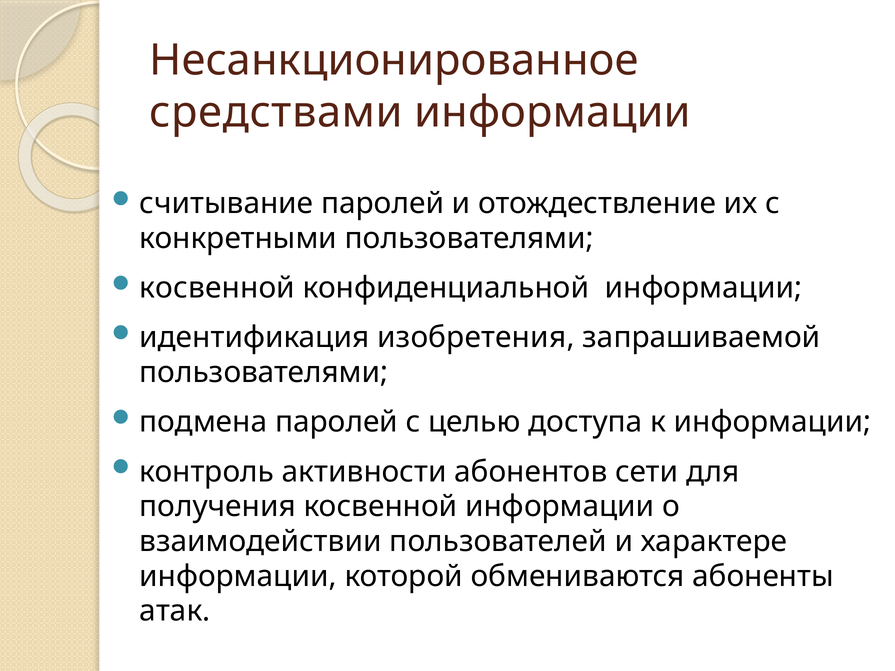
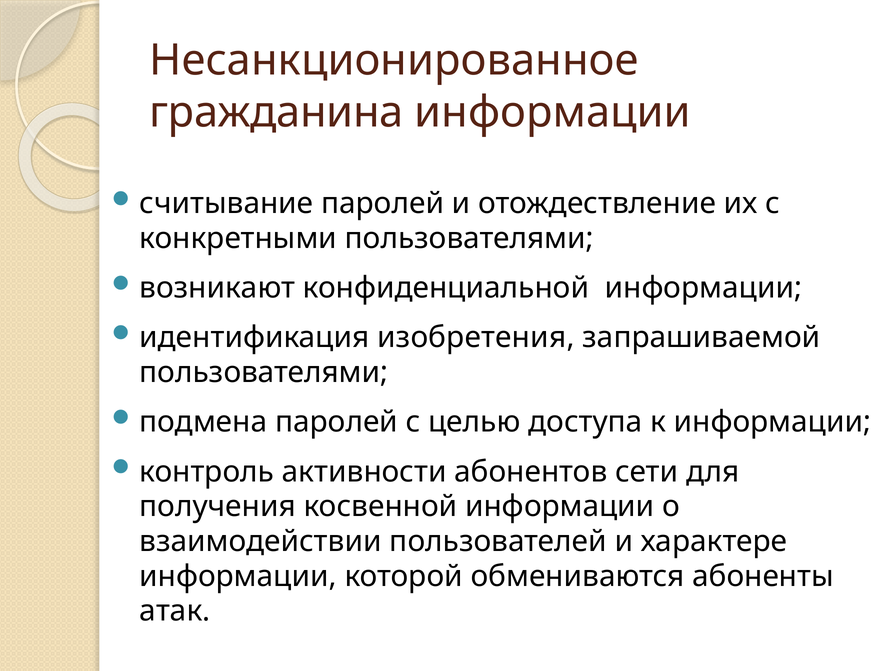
средствами: средствами -> гражданина
косвенной at (217, 288): косвенной -> возникают
